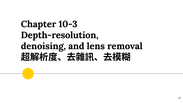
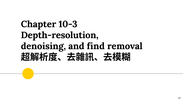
lens: lens -> find
